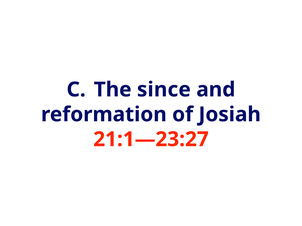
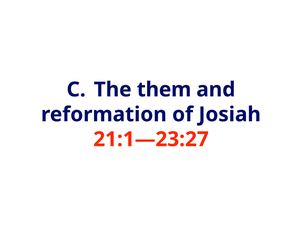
since: since -> them
